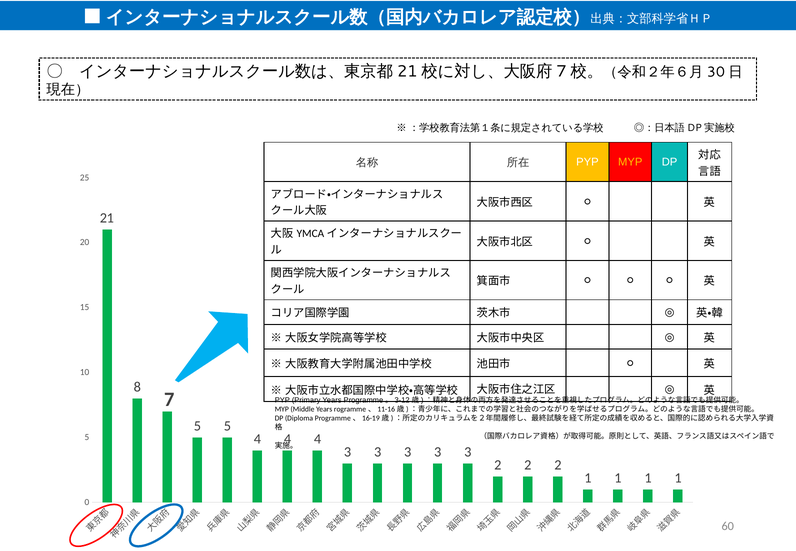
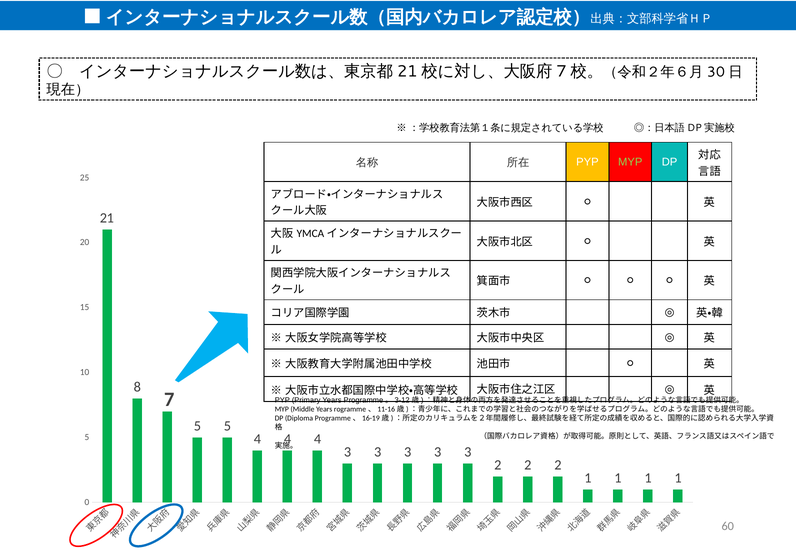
MYP at (630, 162) colour: yellow -> light green
